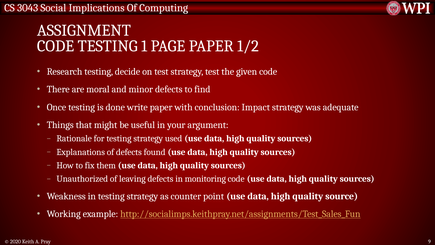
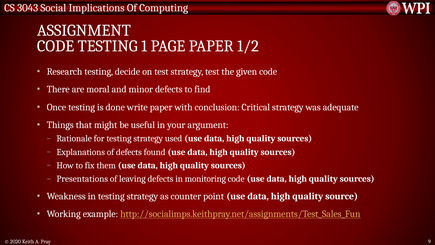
Impact: Impact -> Critical
Unauthorized: Unauthorized -> Presentations
